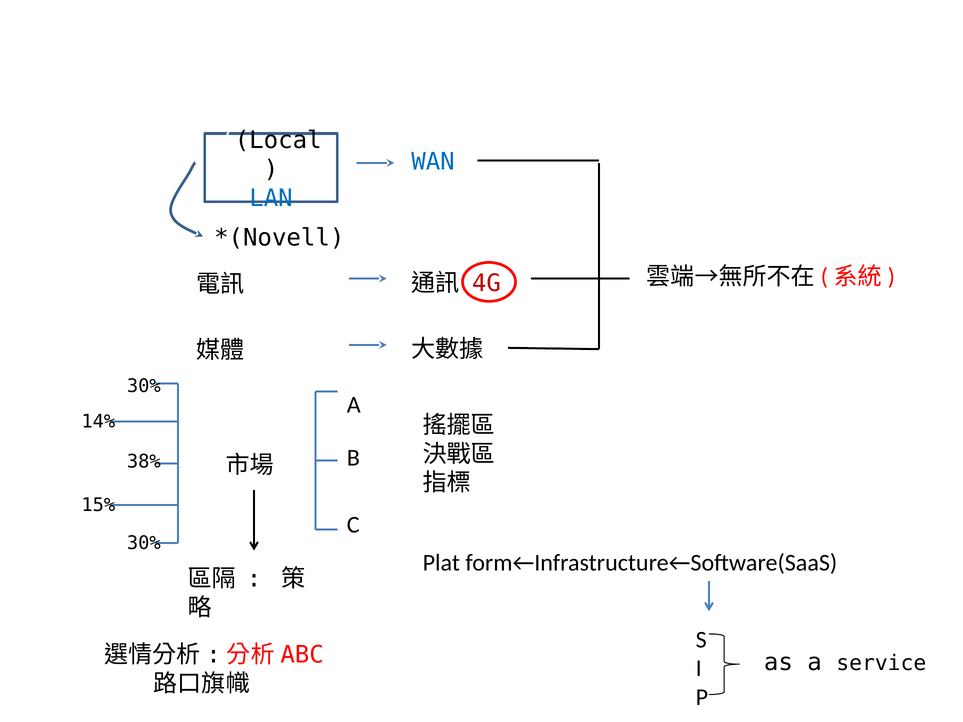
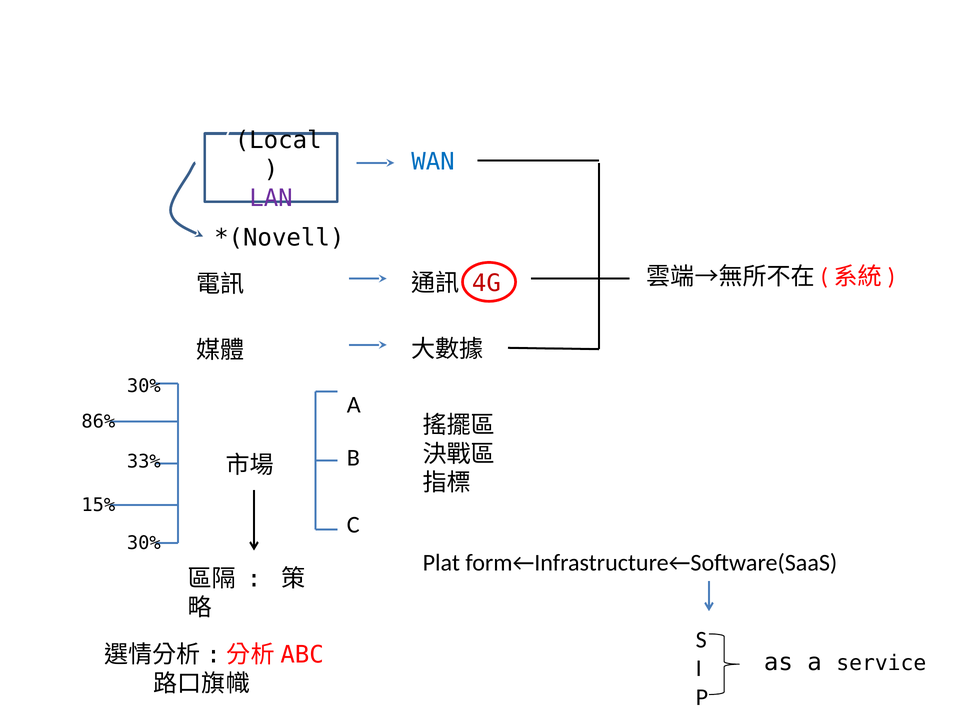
LAN colour: blue -> purple
14%: 14% -> 86%
38%: 38% -> 33%
